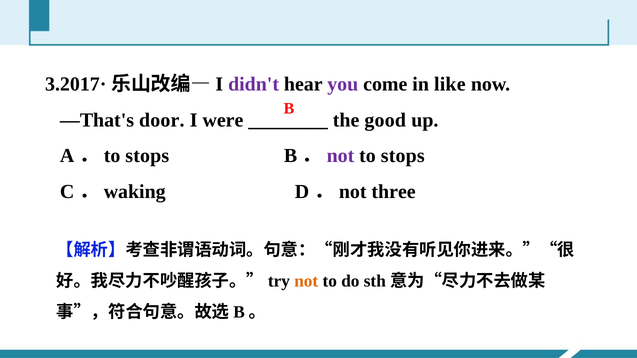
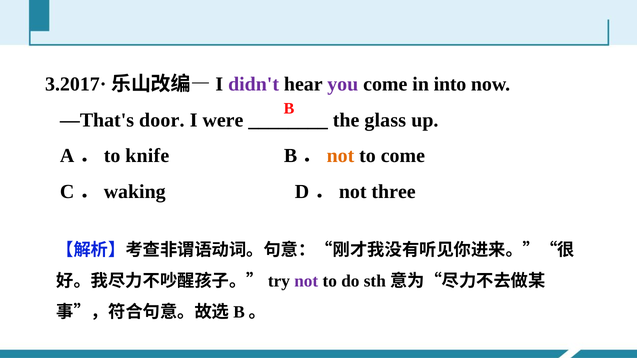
like: like -> into
good: good -> glass
stops at (147, 156): stops -> knife
not at (340, 156) colour: purple -> orange
stops at (403, 156): stops -> come
not at (306, 281) colour: orange -> purple
